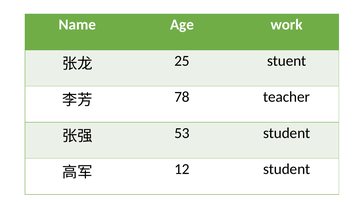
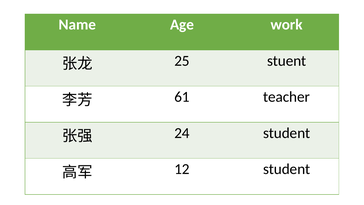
78: 78 -> 61
53: 53 -> 24
